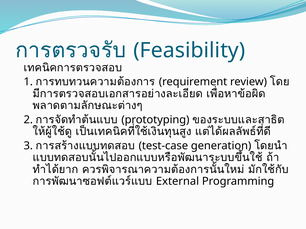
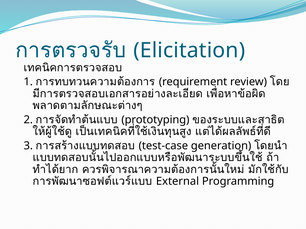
Feasibility: Feasibility -> Elicitation
